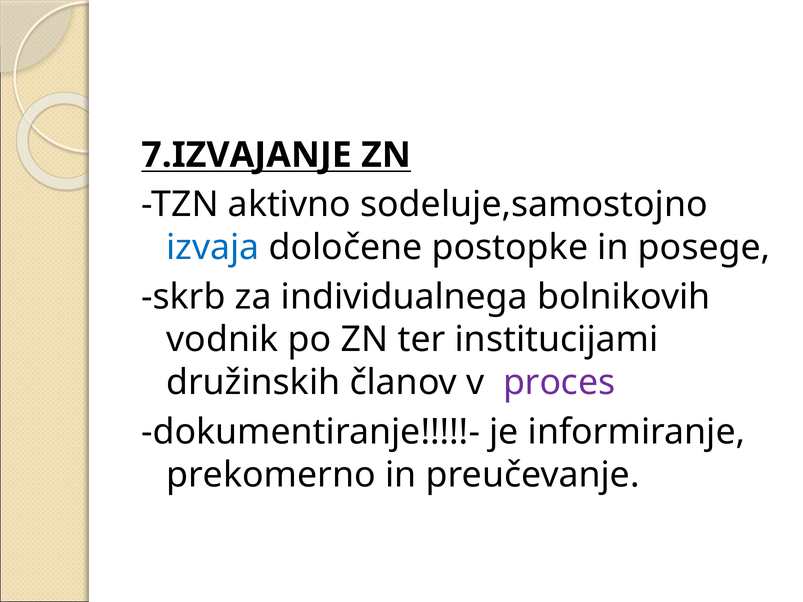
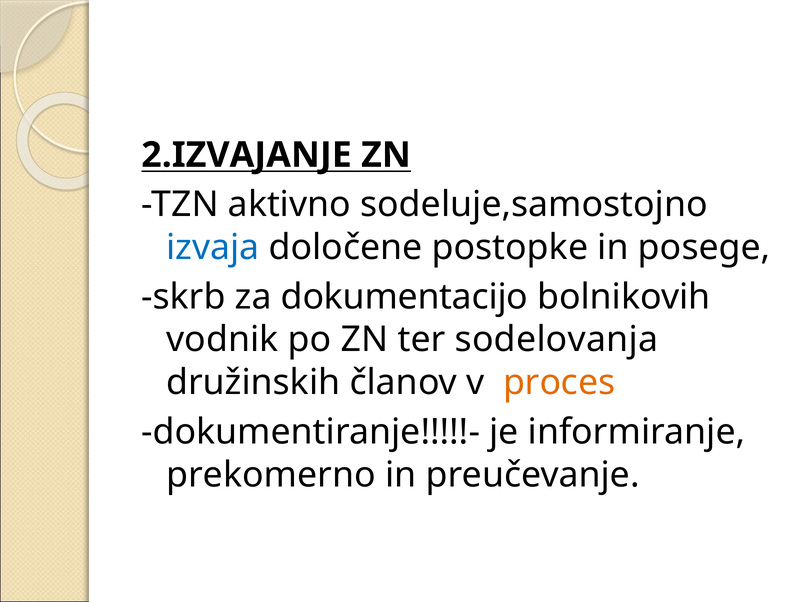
7.IZVAJANJE: 7.IZVAJANJE -> 2.IZVAJANJE
individualnega: individualnega -> dokumentacijo
institucijami: institucijami -> sodelovanja
proces colour: purple -> orange
